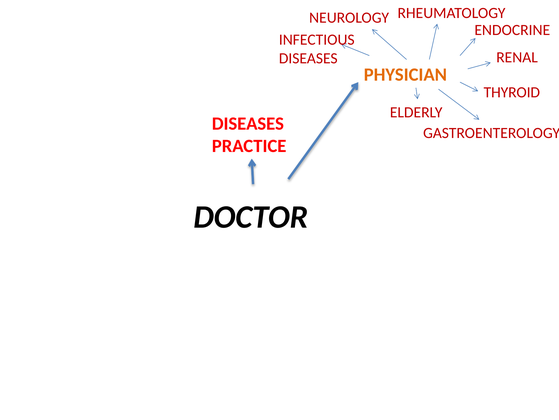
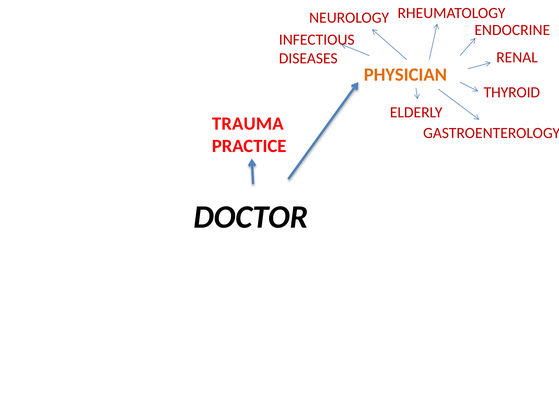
DISEASES at (248, 123): DISEASES -> TRAUMA
